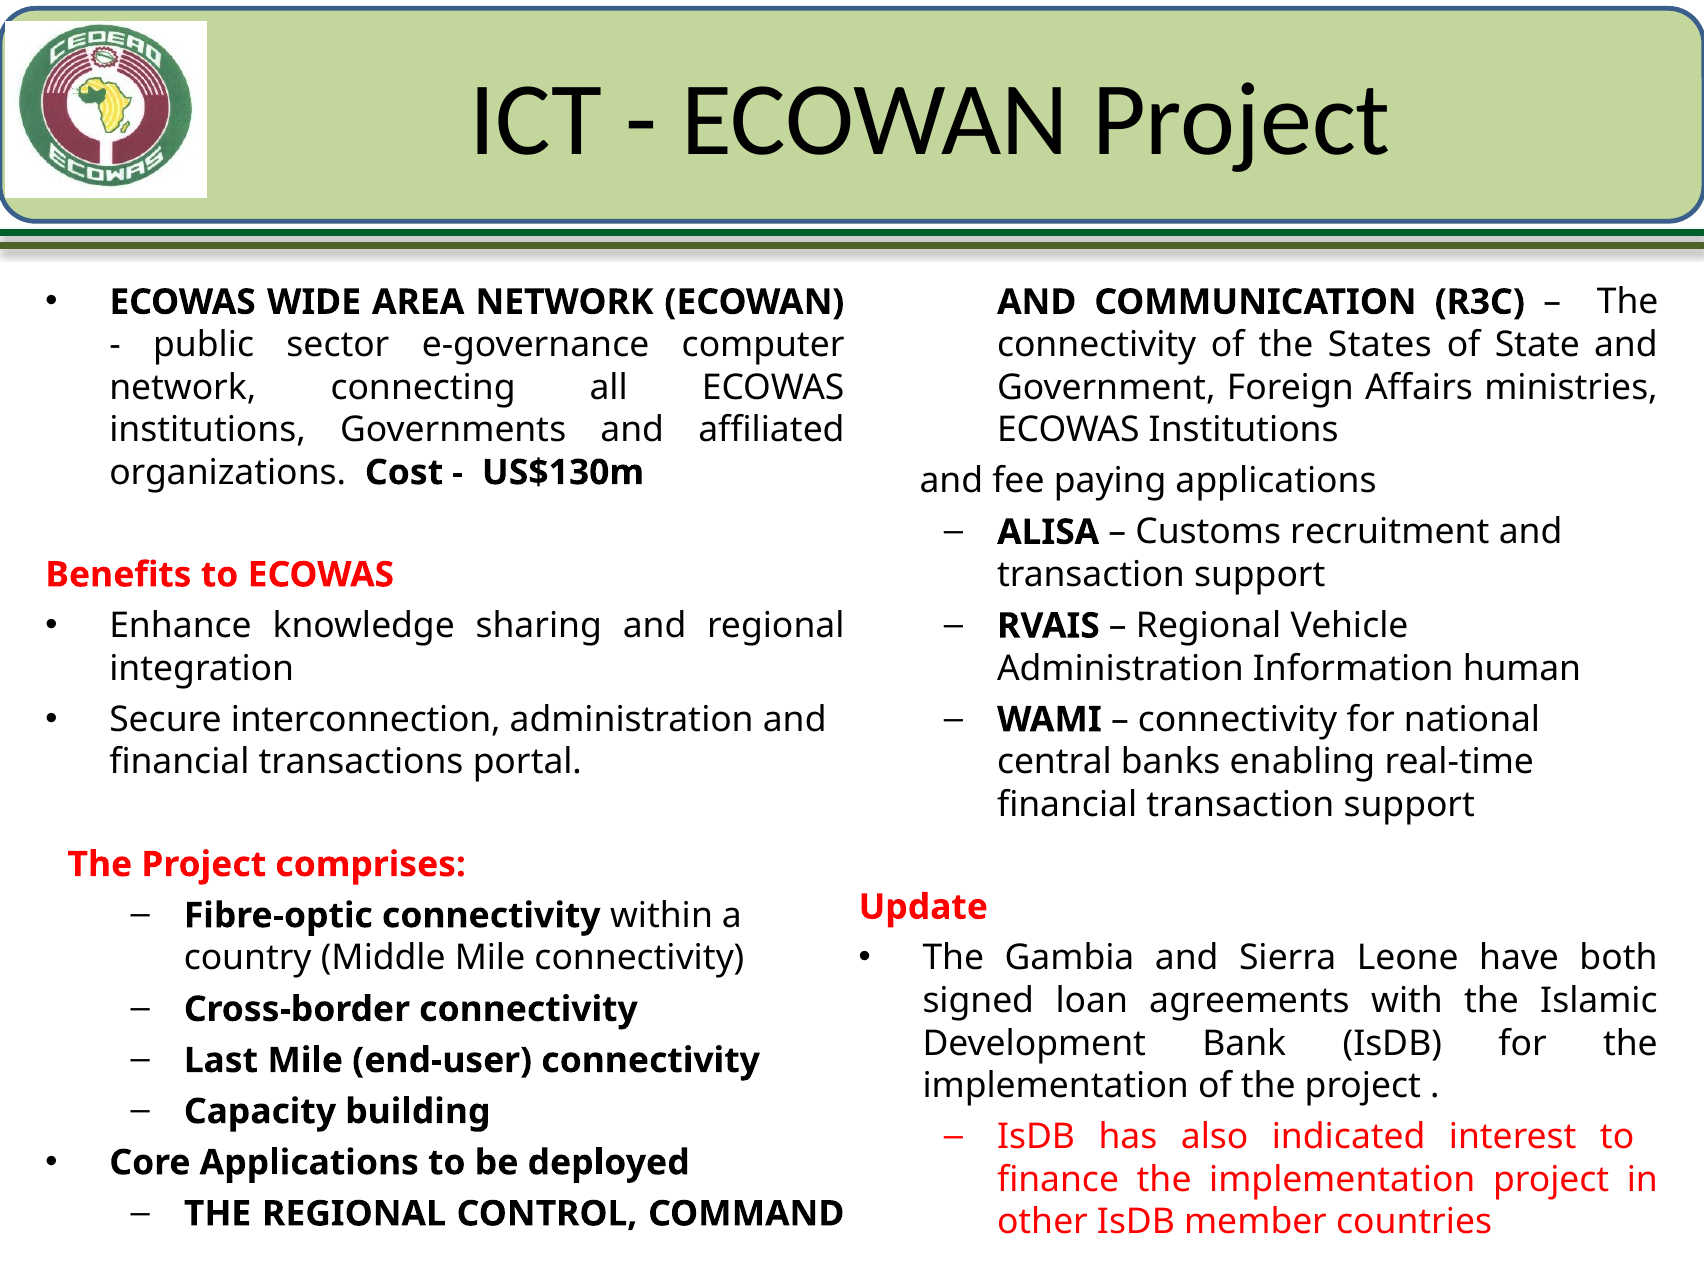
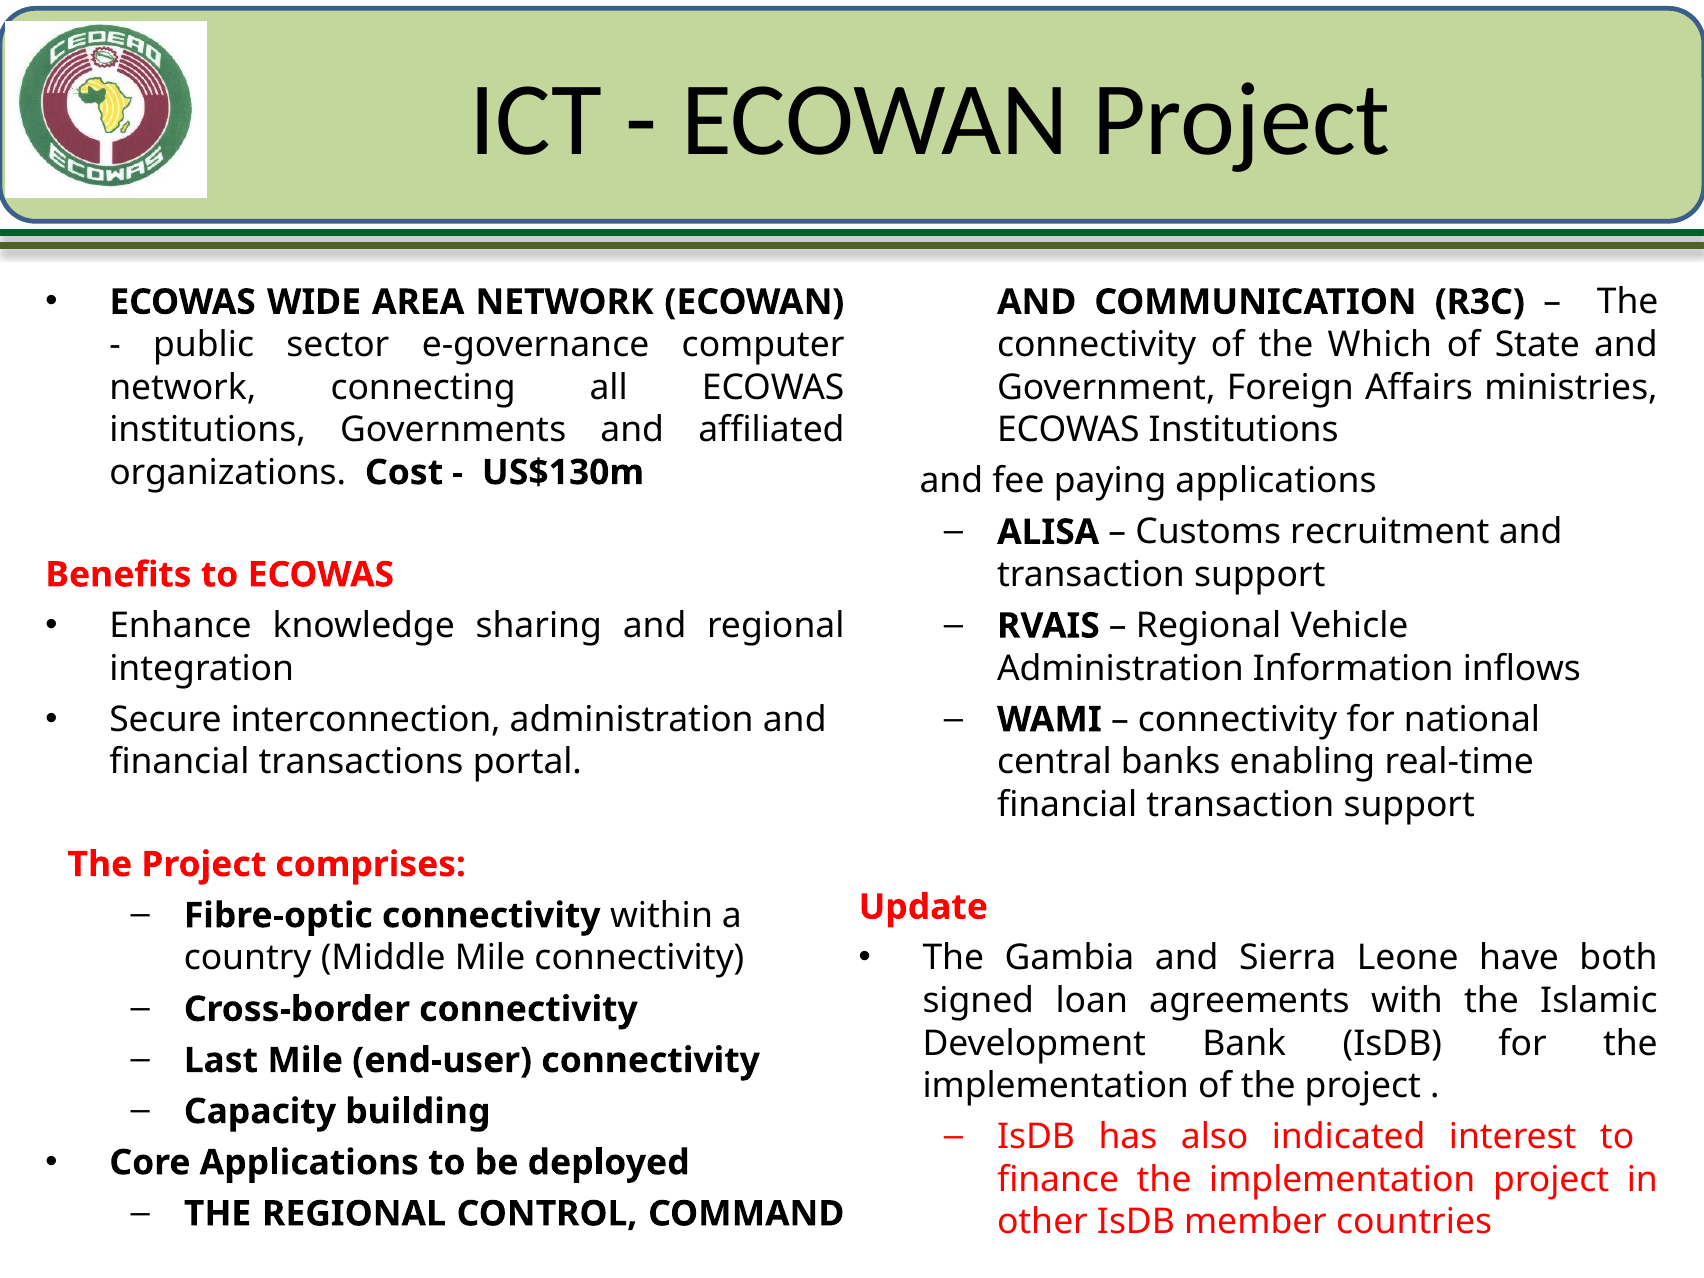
States: States -> Which
human: human -> inflows
